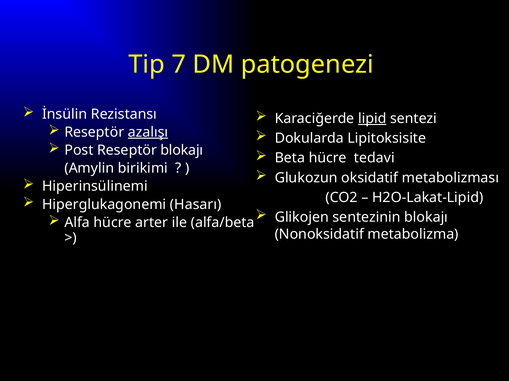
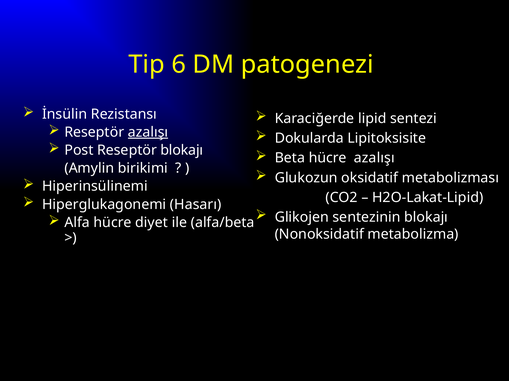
7: 7 -> 6
lipid underline: present -> none
hücre tedavi: tedavi -> azalışı
arter: arter -> diyet
